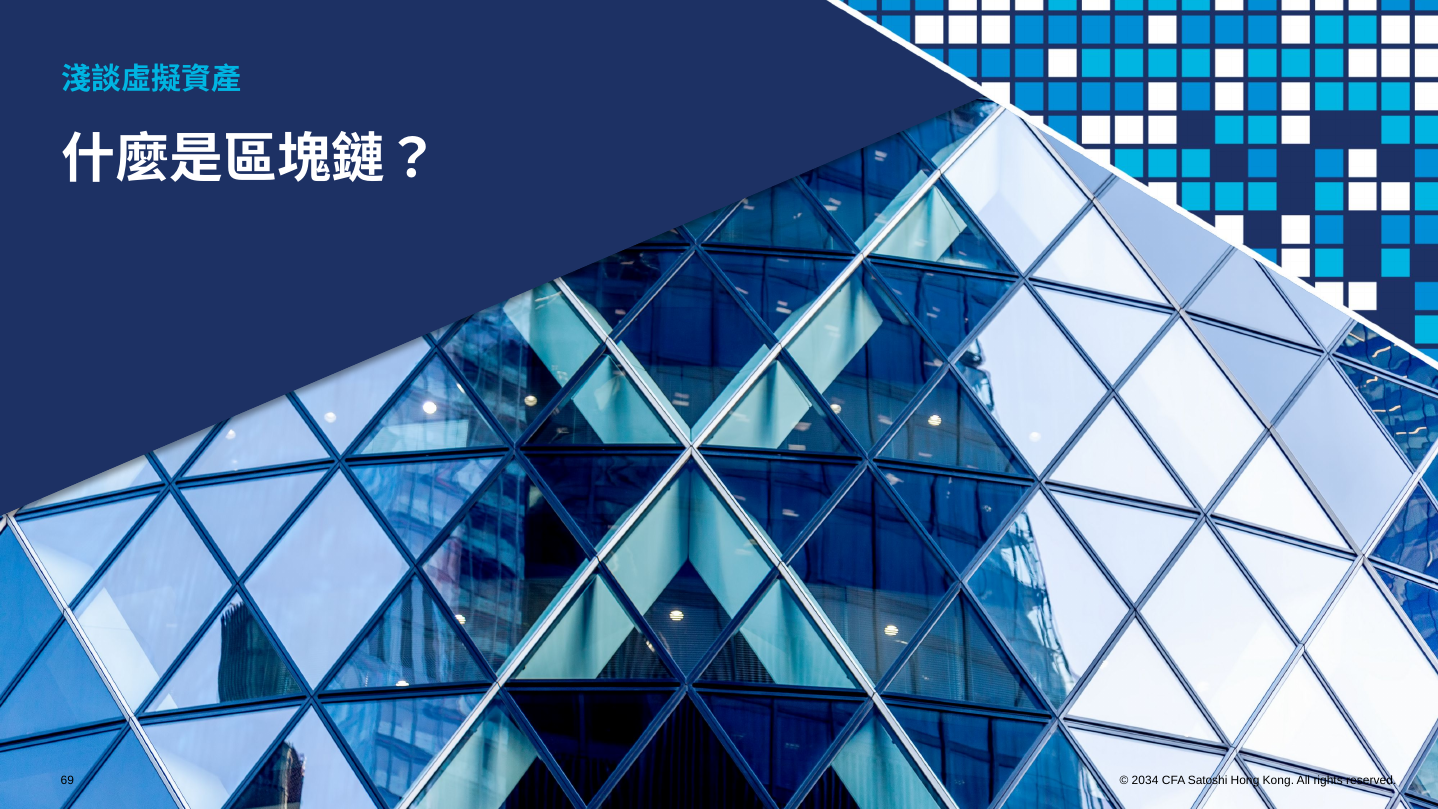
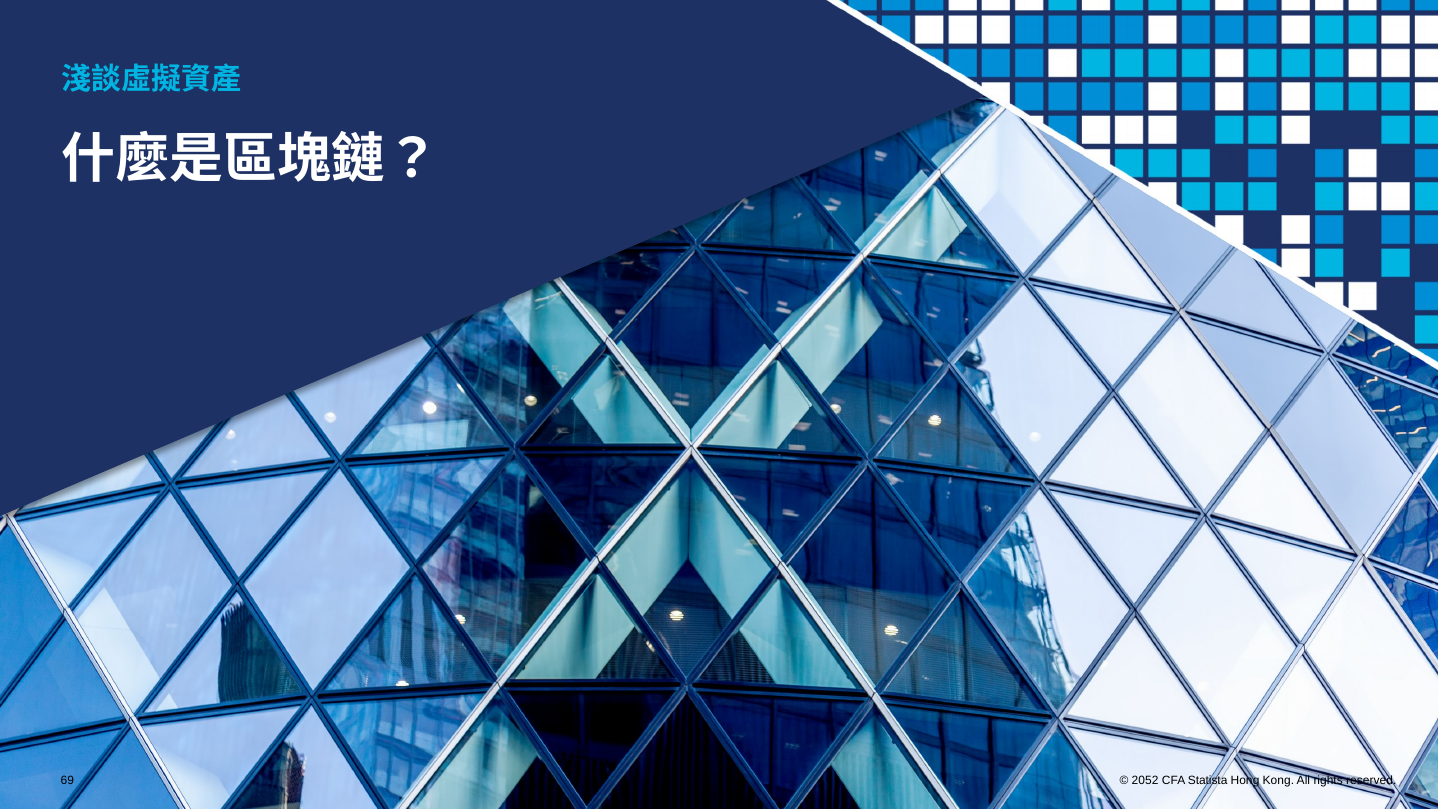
2034: 2034 -> 2052
Satoshi: Satoshi -> Statista
